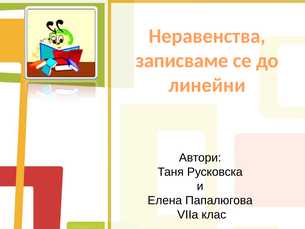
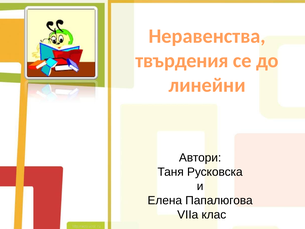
записваме: записваме -> твърдения
